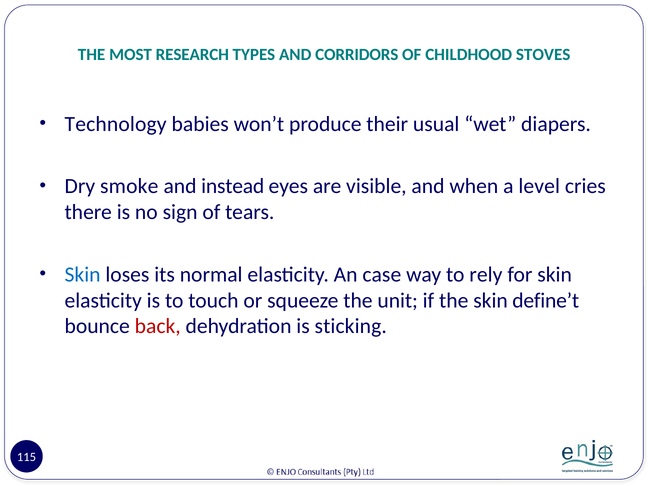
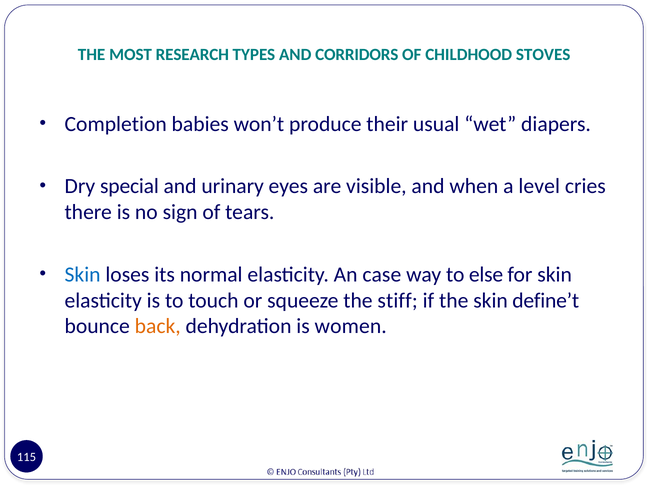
Technology: Technology -> Completion
smoke: smoke -> special
instead: instead -> urinary
rely: rely -> else
unit: unit -> stiff
back colour: red -> orange
sticking: sticking -> women
